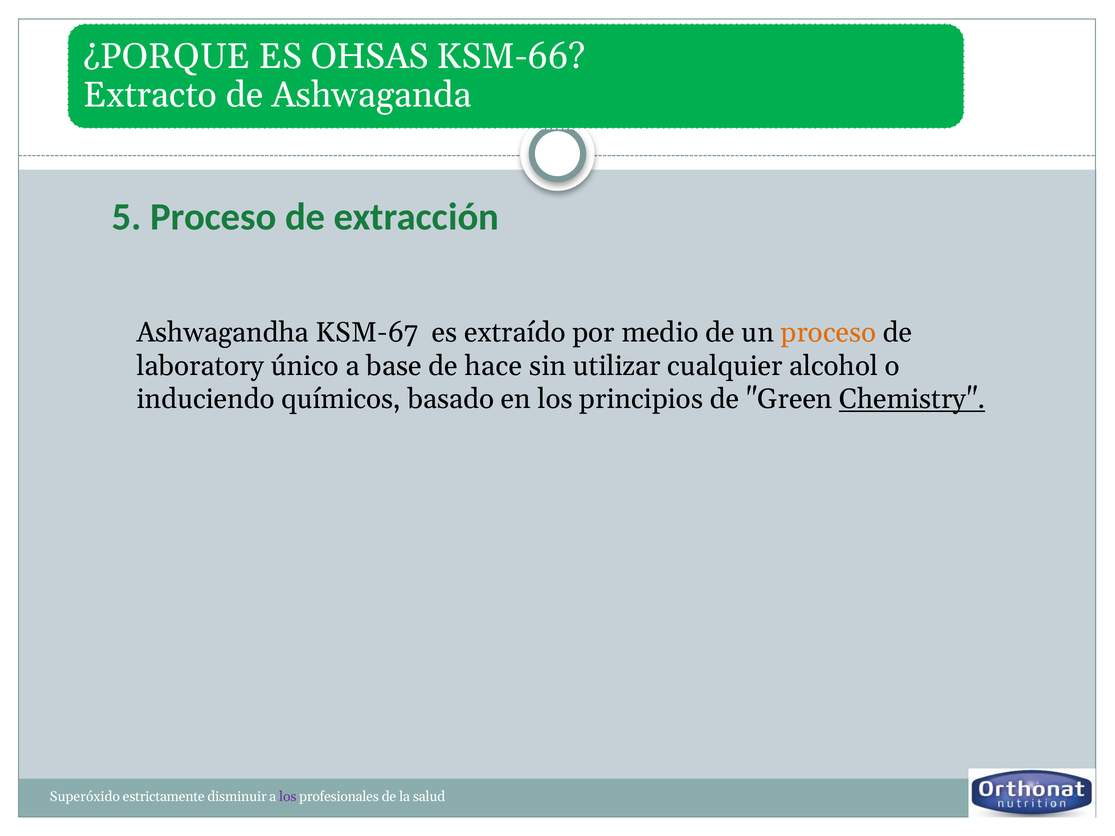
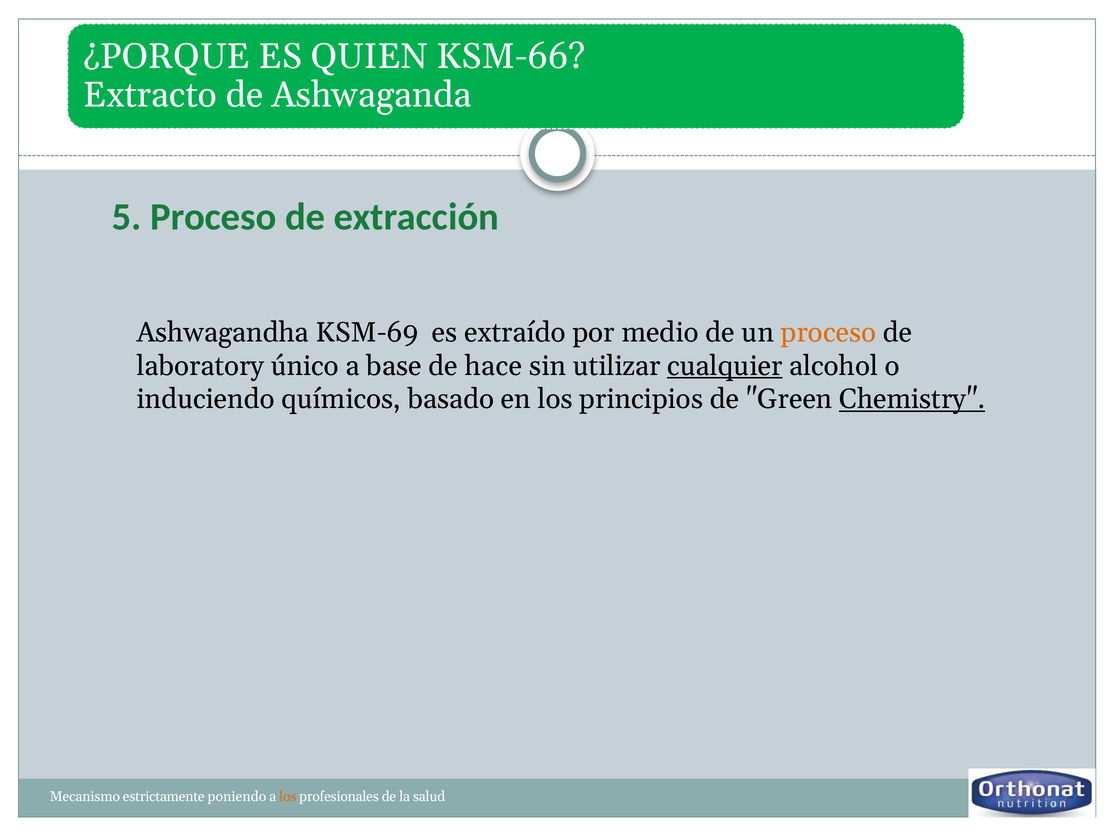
OHSAS: OHSAS -> QUIEN
KSM-67: KSM-67 -> KSM-69
cualquier underline: none -> present
Superóxido: Superóxido -> Mecanismo
disminuir: disminuir -> poniendo
los at (288, 797) colour: purple -> orange
